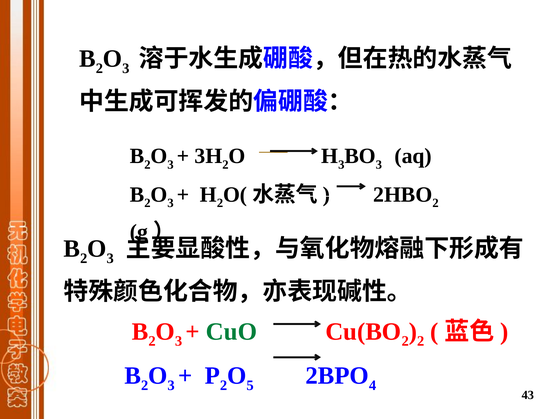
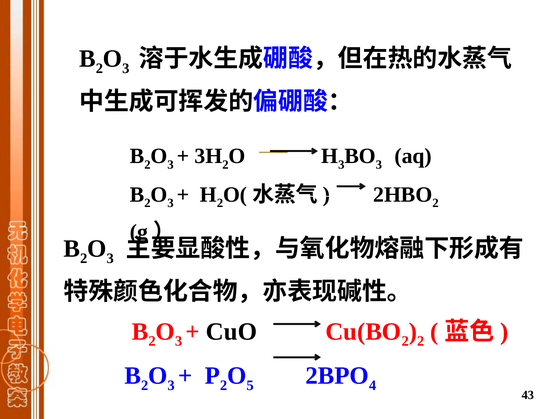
CuO colour: green -> black
